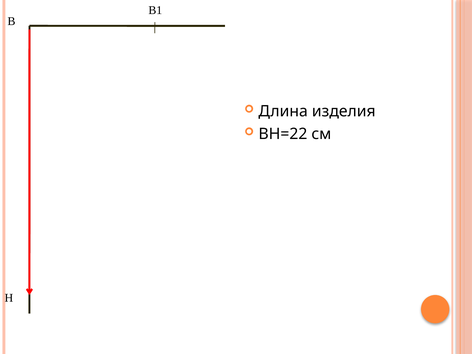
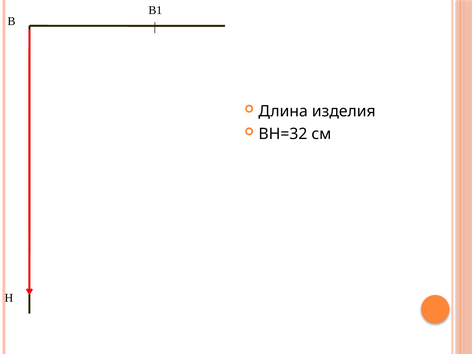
ВН=22: ВН=22 -> ВН=32
